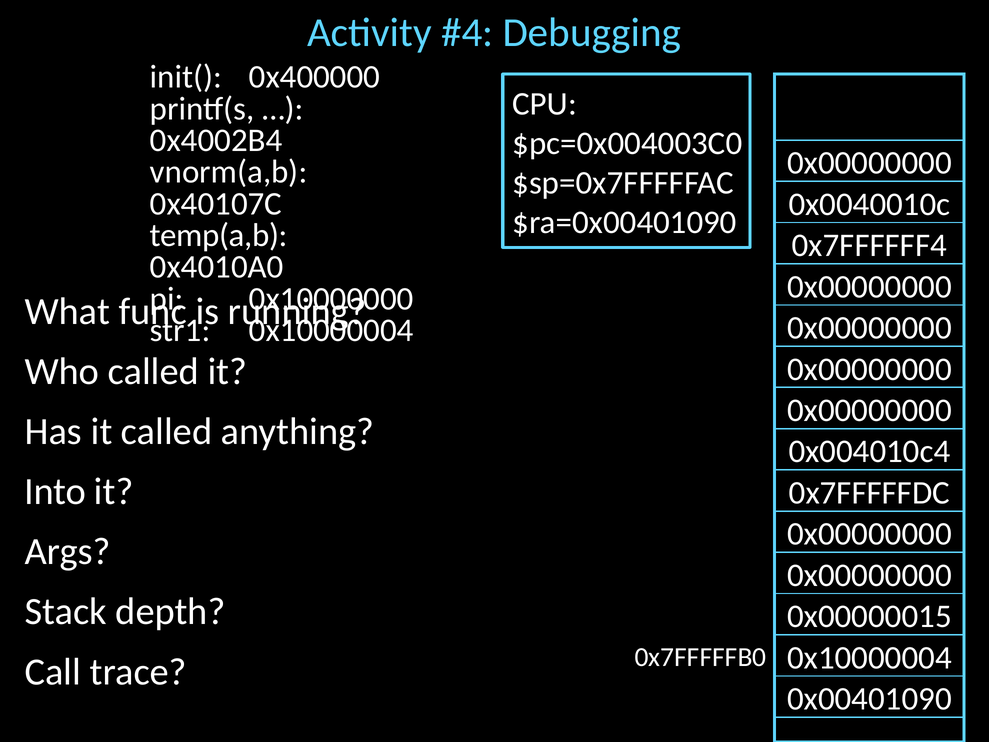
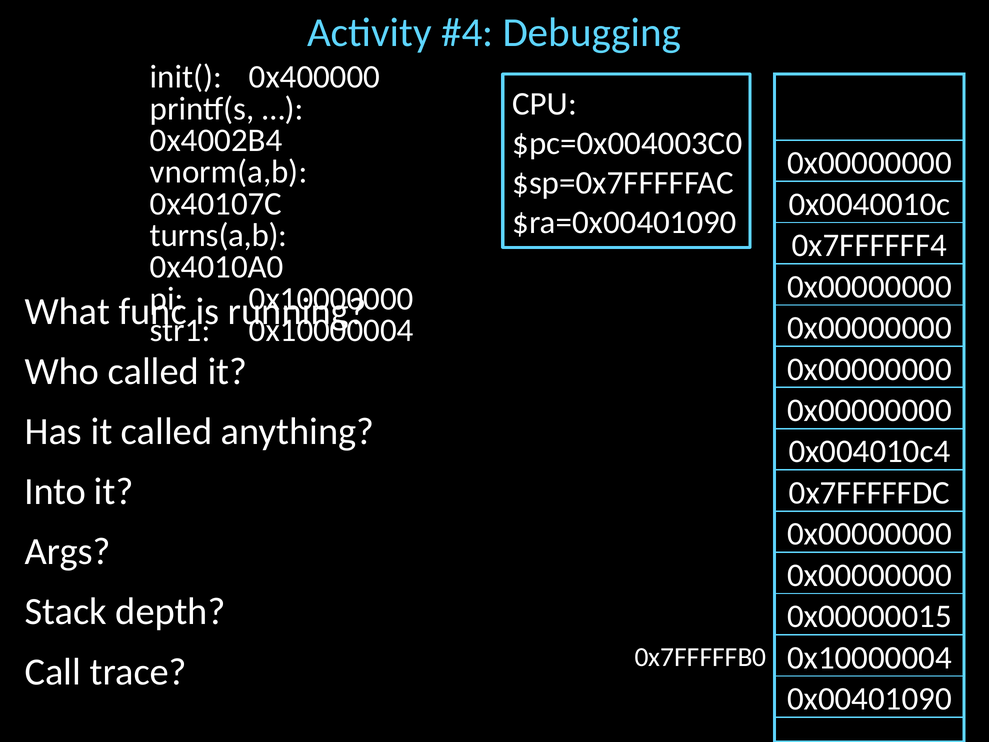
temp(a,b: temp(a,b -> turns(a,b
